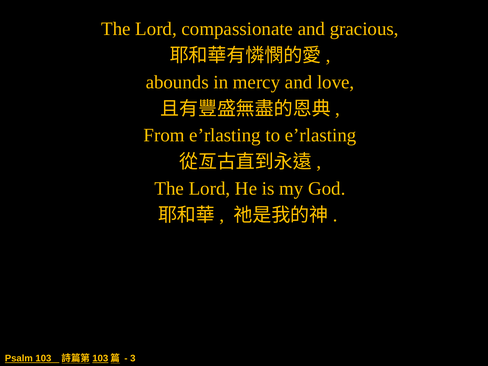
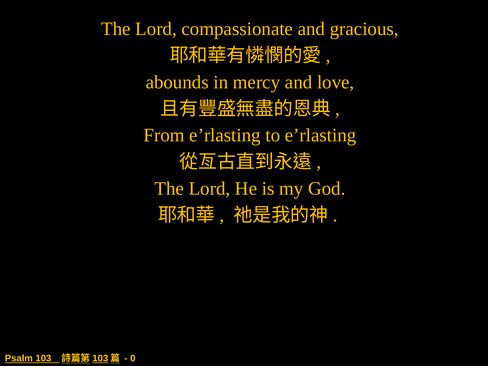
3: 3 -> 0
